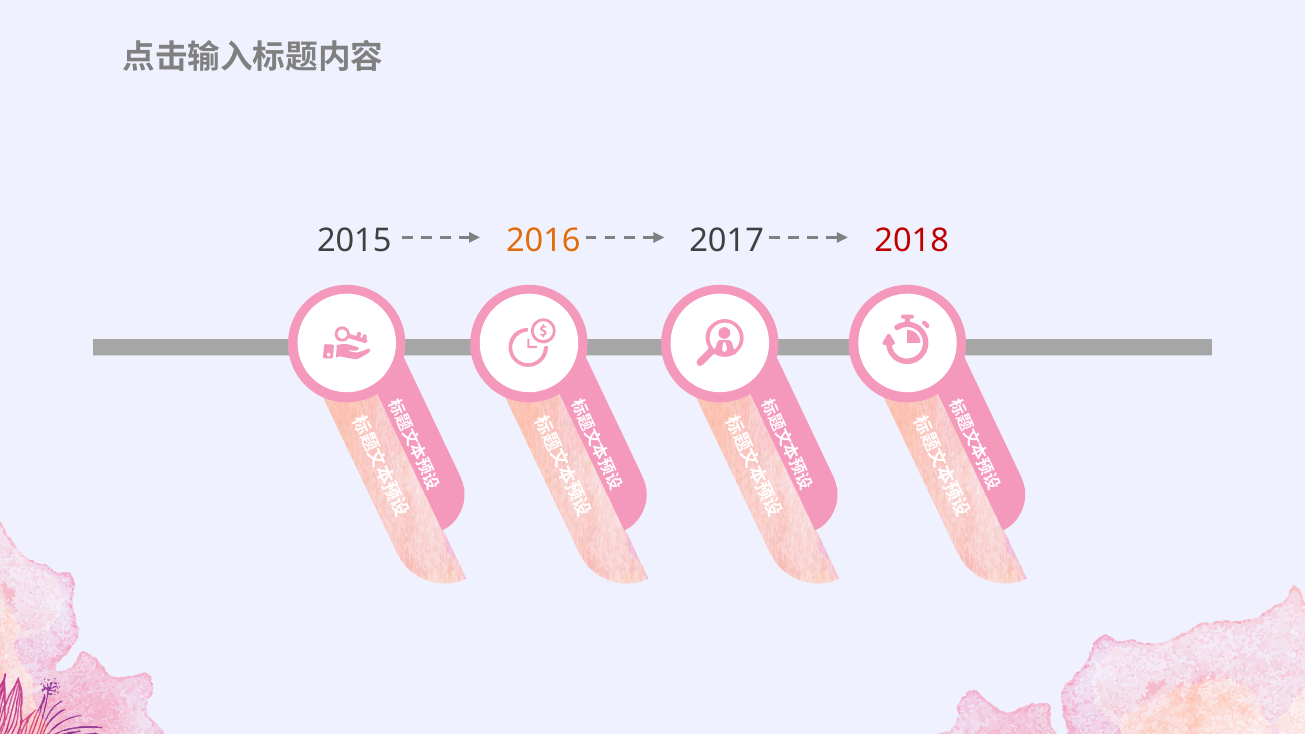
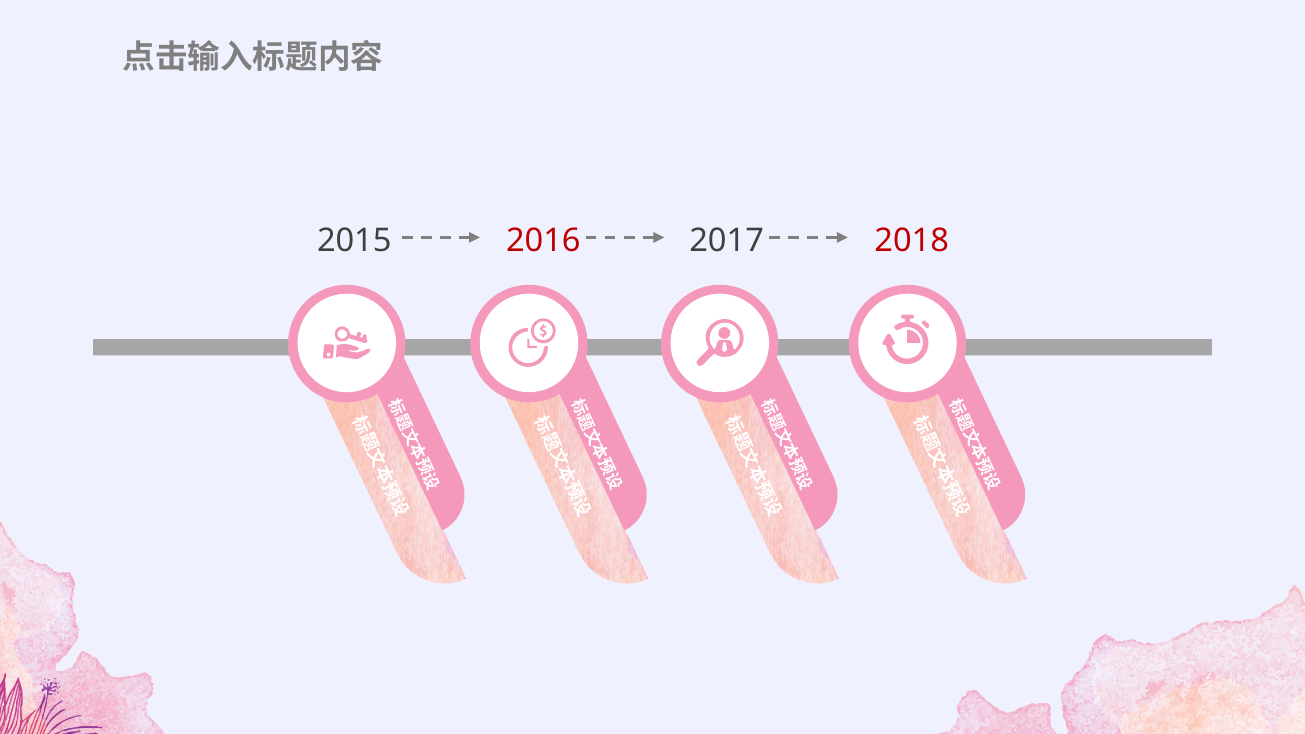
2016 colour: orange -> red
